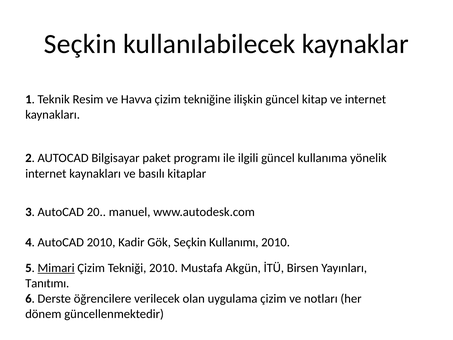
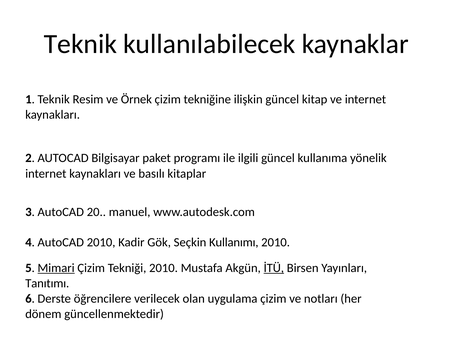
Seçkin at (80, 44): Seçkin -> Teknik
Havva: Havva -> Örnek
İTÜ underline: none -> present
